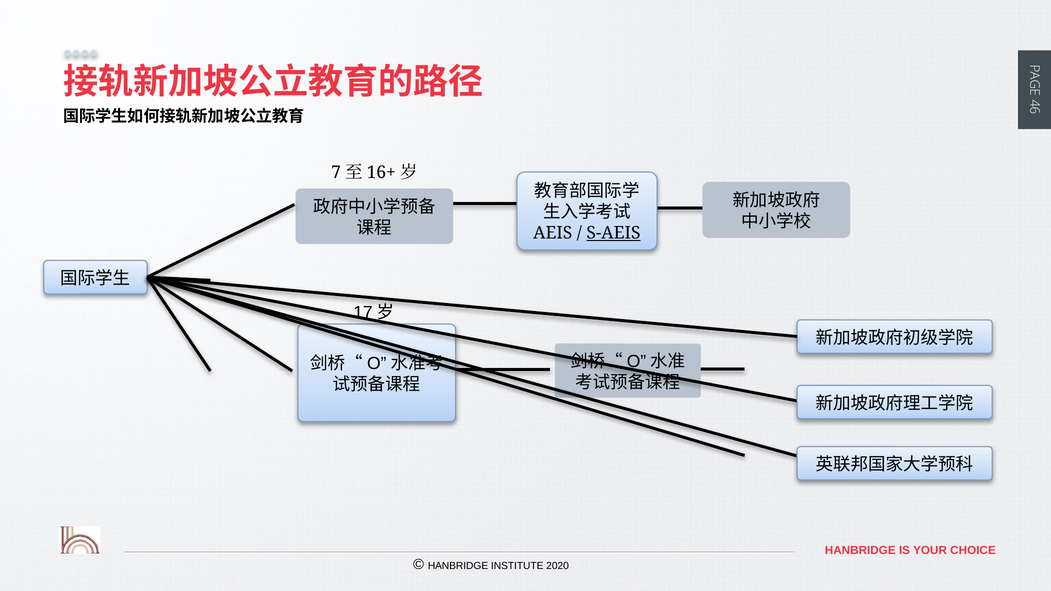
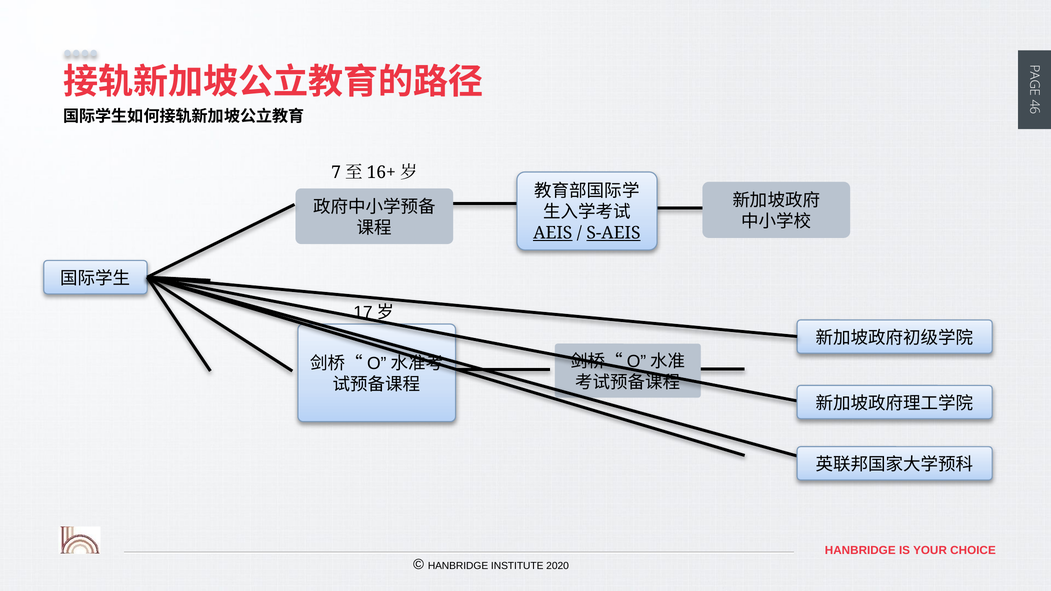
AEIS underline: none -> present
